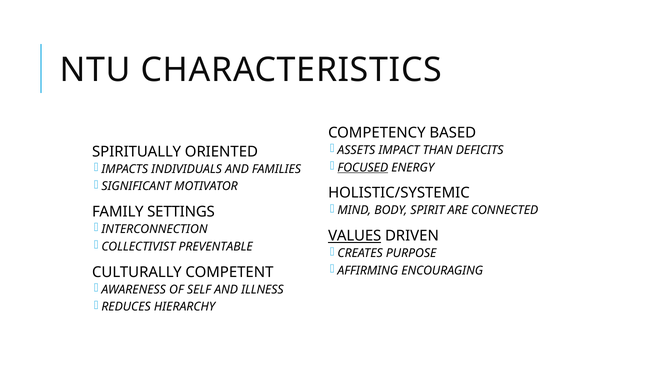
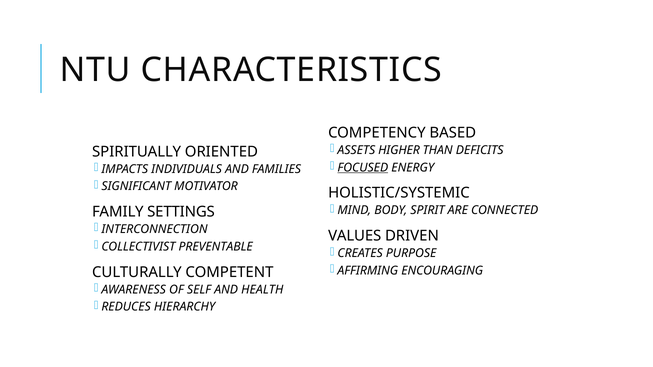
IMPACT: IMPACT -> HIGHER
VALUES underline: present -> none
ILLNESS: ILLNESS -> HEALTH
